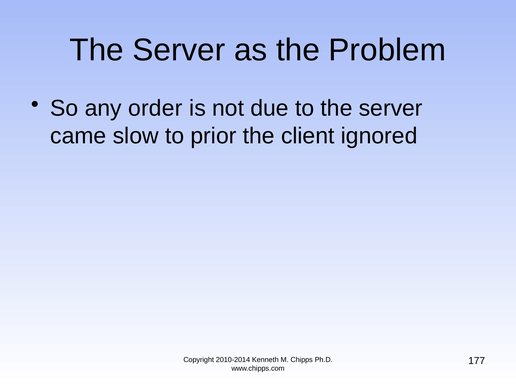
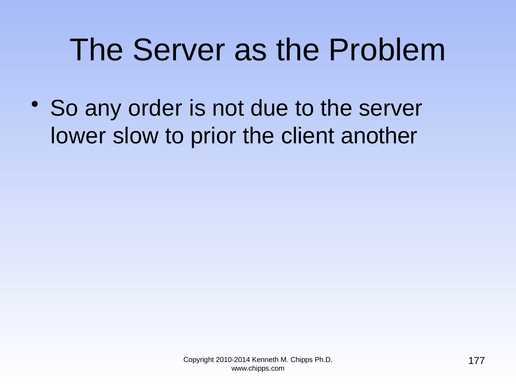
came: came -> lower
ignored: ignored -> another
